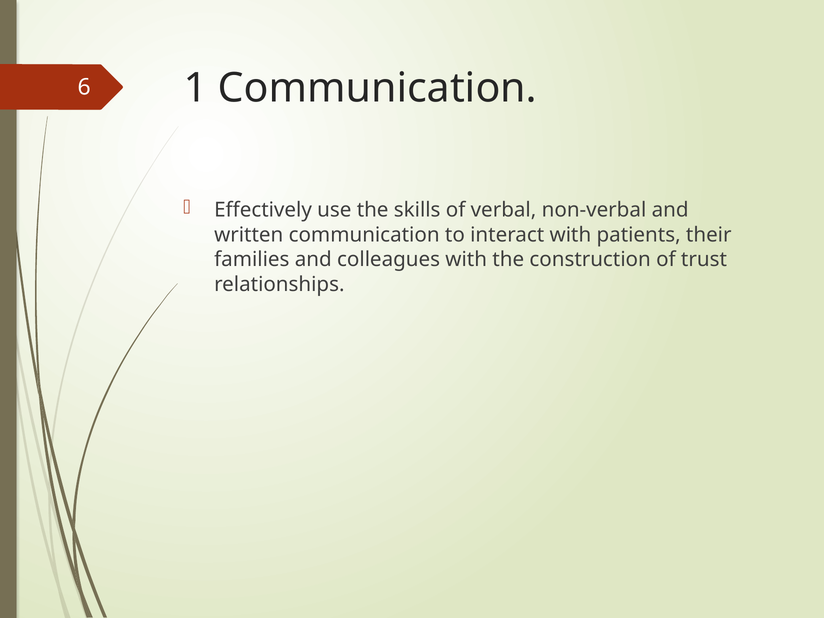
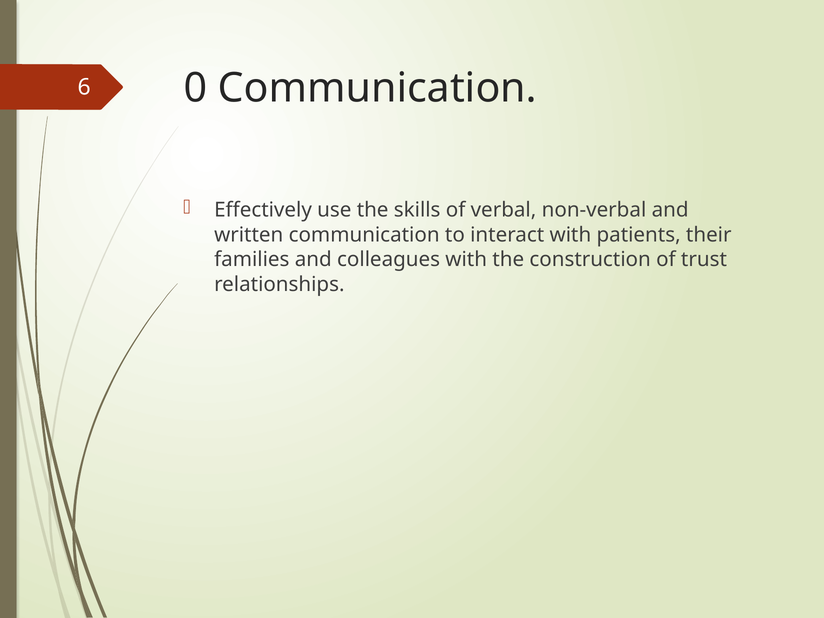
1: 1 -> 0
